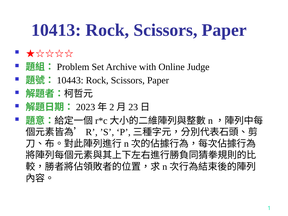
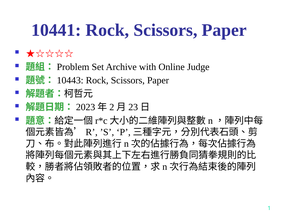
10413: 10413 -> 10441
